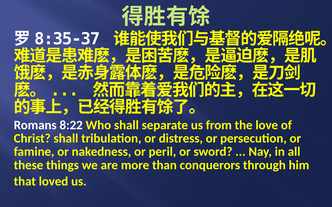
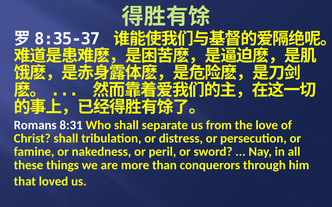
8:22: 8:22 -> 8:31
